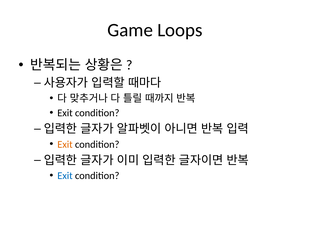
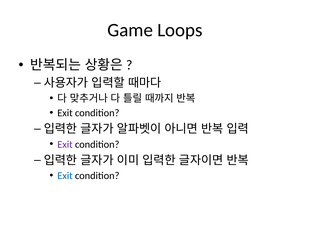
Exit at (65, 144) colour: orange -> purple
